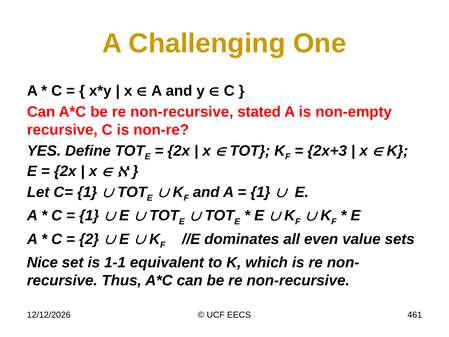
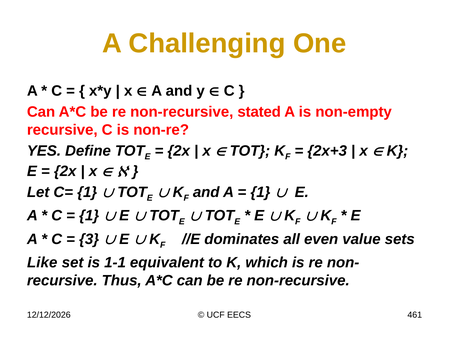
2: 2 -> 3
Nice: Nice -> Like
